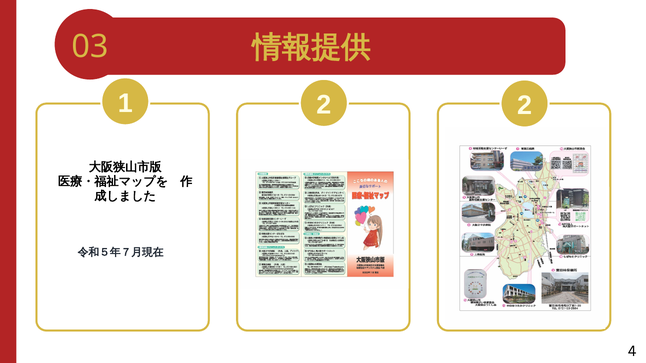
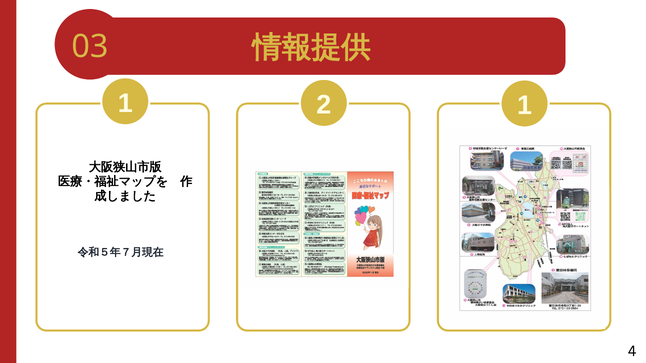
2 2: 2 -> 1
